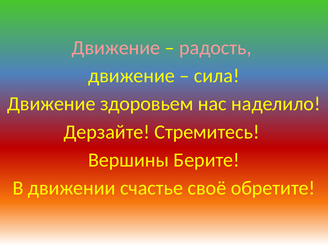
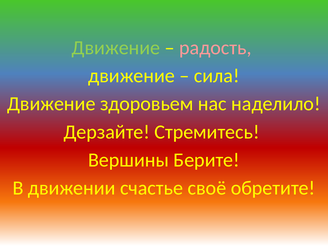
Движение at (116, 48) colour: pink -> light green
